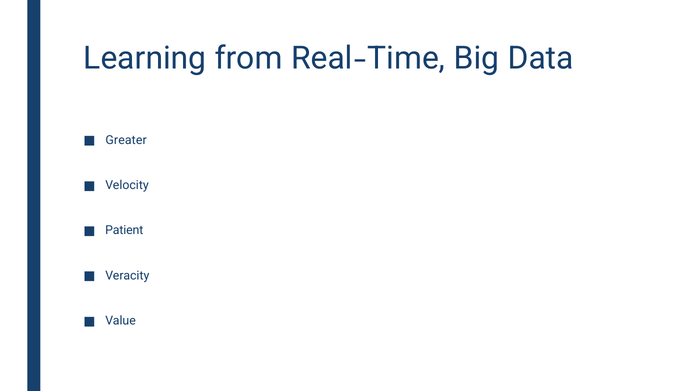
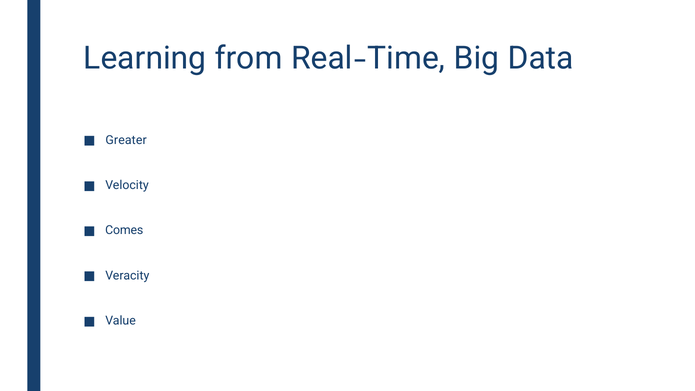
Patient: Patient -> Comes
